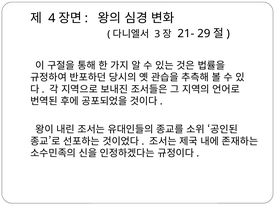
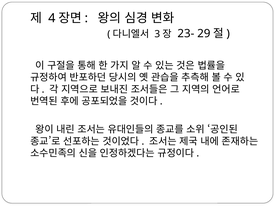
21-: 21- -> 23-
